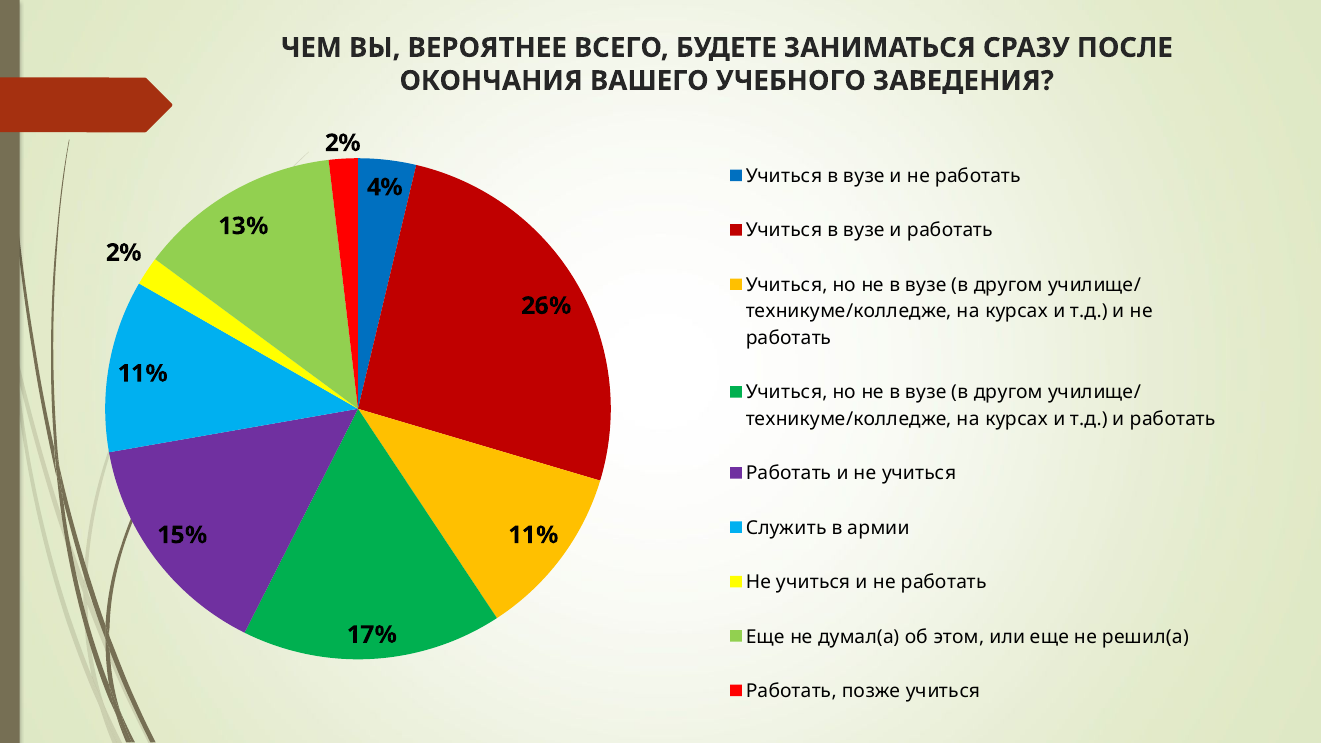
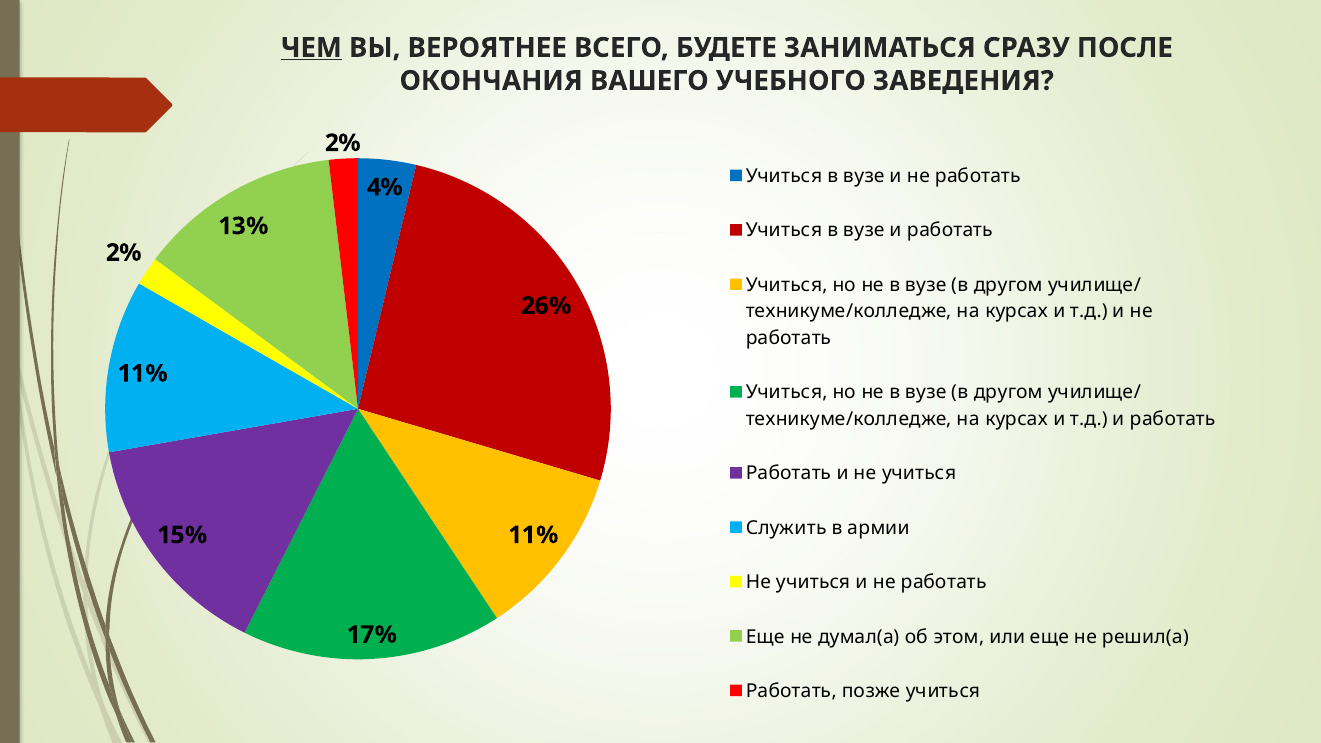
ЧЕМ underline: none -> present
